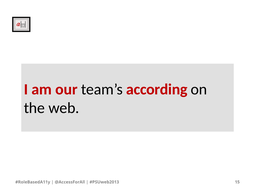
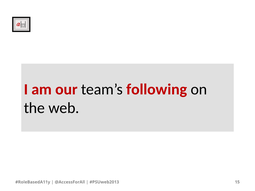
according: according -> following
